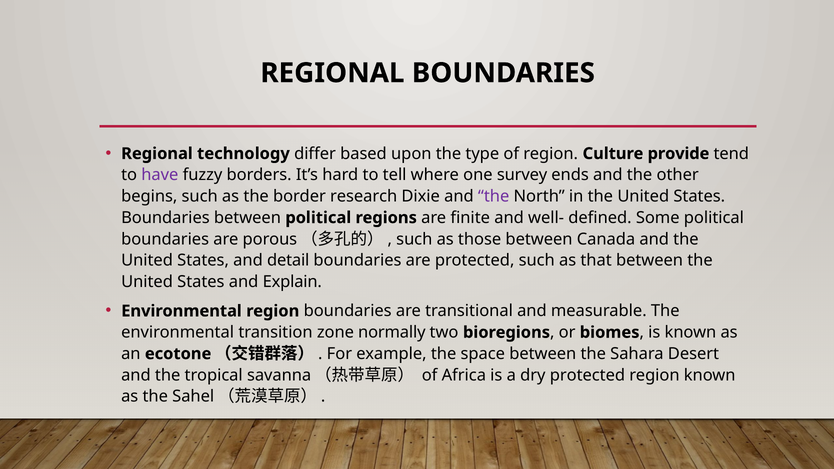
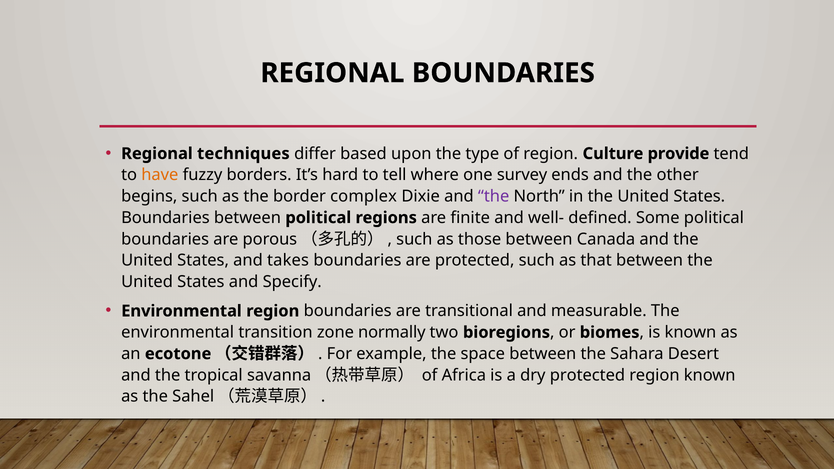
technology: technology -> techniques
have colour: purple -> orange
research: research -> complex
detail: detail -> takes
Explain: Explain -> Specify
